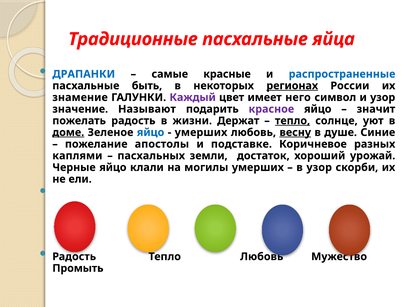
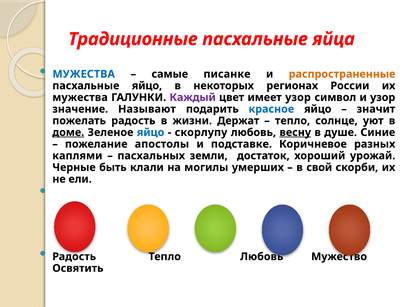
ДРАПАНКИ at (84, 74): ДРАПАНКИ -> МУЖЕСТВА
красные: красные -> писанке
распространенные colour: blue -> orange
пасхальные быть: быть -> яйцо
регионах underline: present -> none
знамение at (80, 97): знамение -> мужества
имеет него: него -> узор
красное colour: purple -> blue
тепло at (293, 121) underline: present -> none
умерших at (201, 132): умерших -> скорлупу
Черные яйцо: яйцо -> быть
в узор: узор -> свой
Промыть: Промыть -> Освятить
